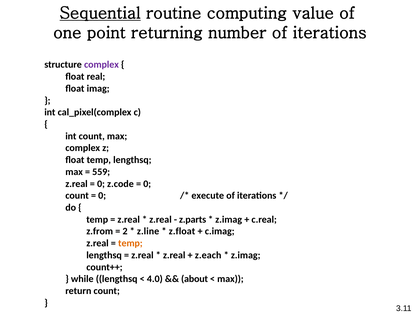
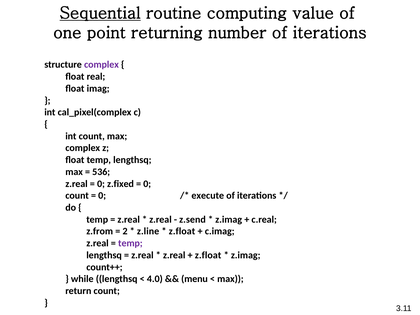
559: 559 -> 536
z.code: z.code -> z.fixed
z.parts: z.parts -> z.send
temp at (130, 243) colour: orange -> purple
z.each at (208, 255): z.each -> z.float
about: about -> menu
